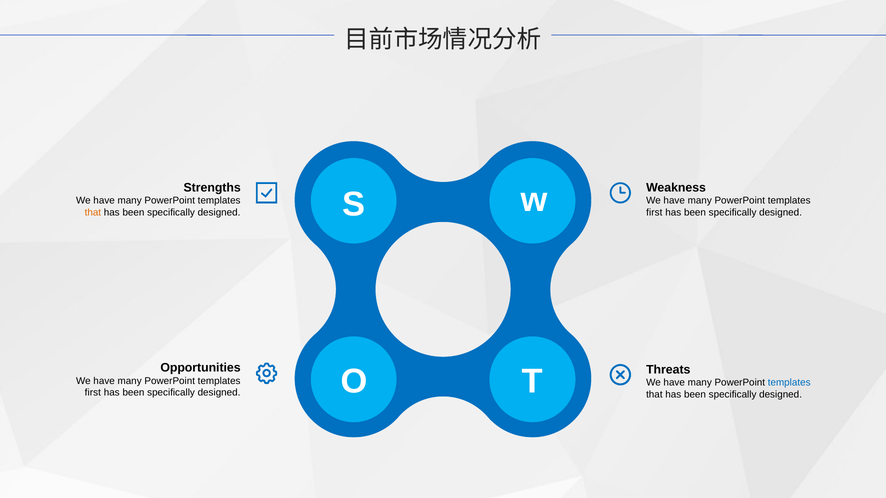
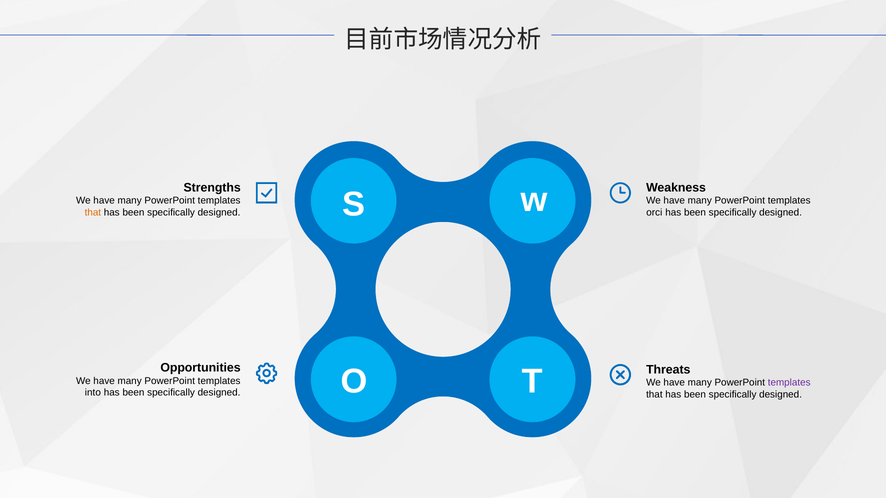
first at (654, 212): first -> orci
templates at (789, 383) colour: blue -> purple
first at (93, 393): first -> into
